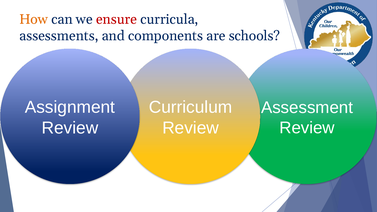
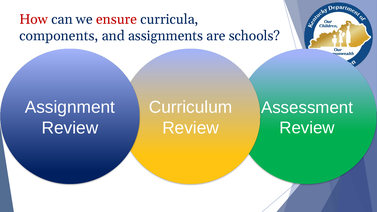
How colour: orange -> red
assessments: assessments -> components
components: components -> assignments
